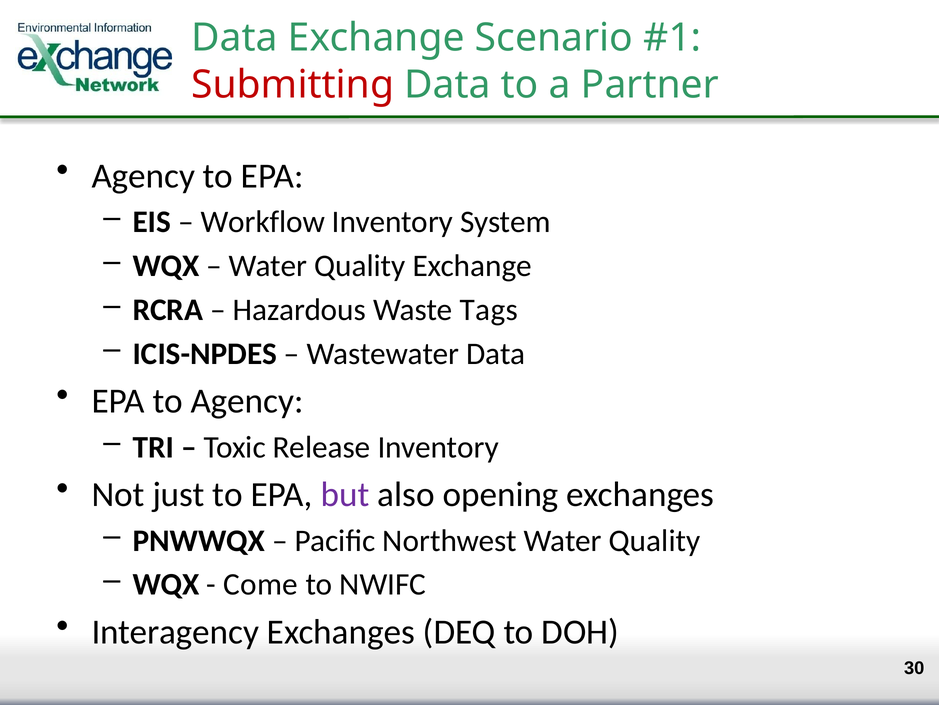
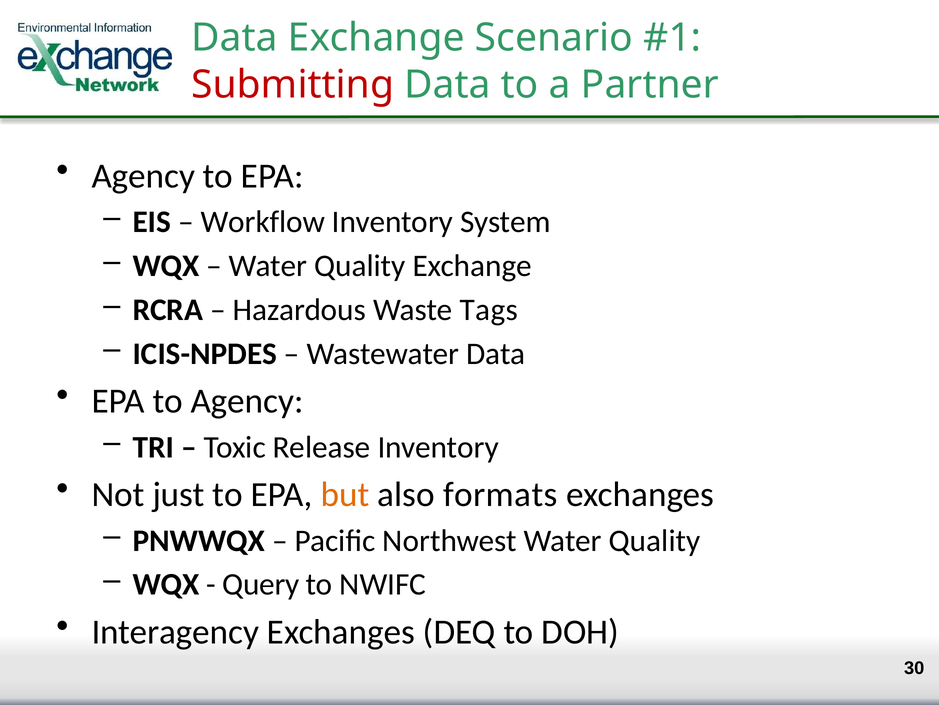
but colour: purple -> orange
opening: opening -> formats
Come: Come -> Query
